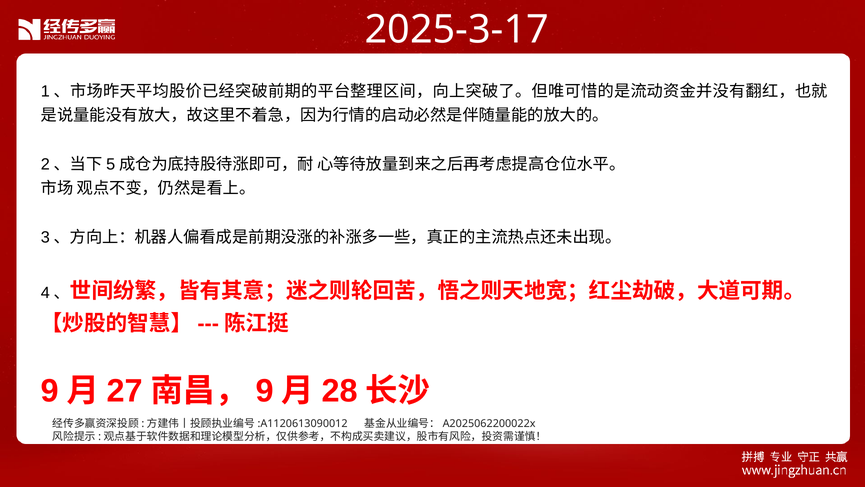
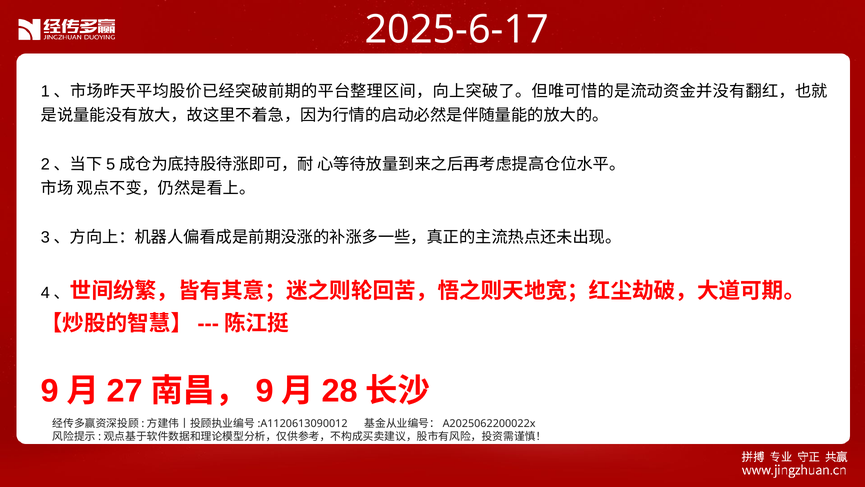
2025-3-17: 2025-3-17 -> 2025-6-17
